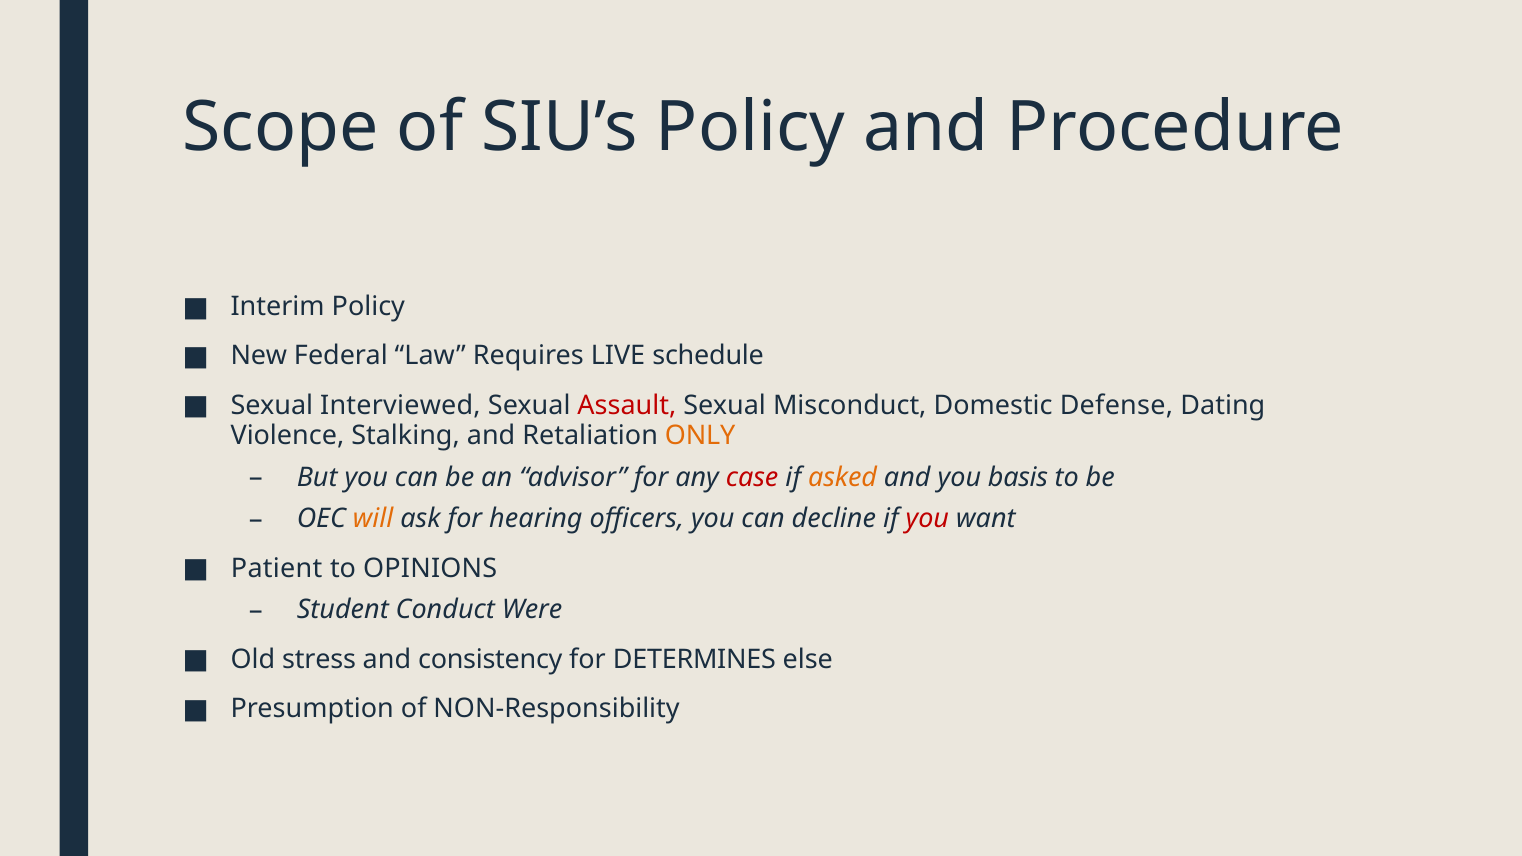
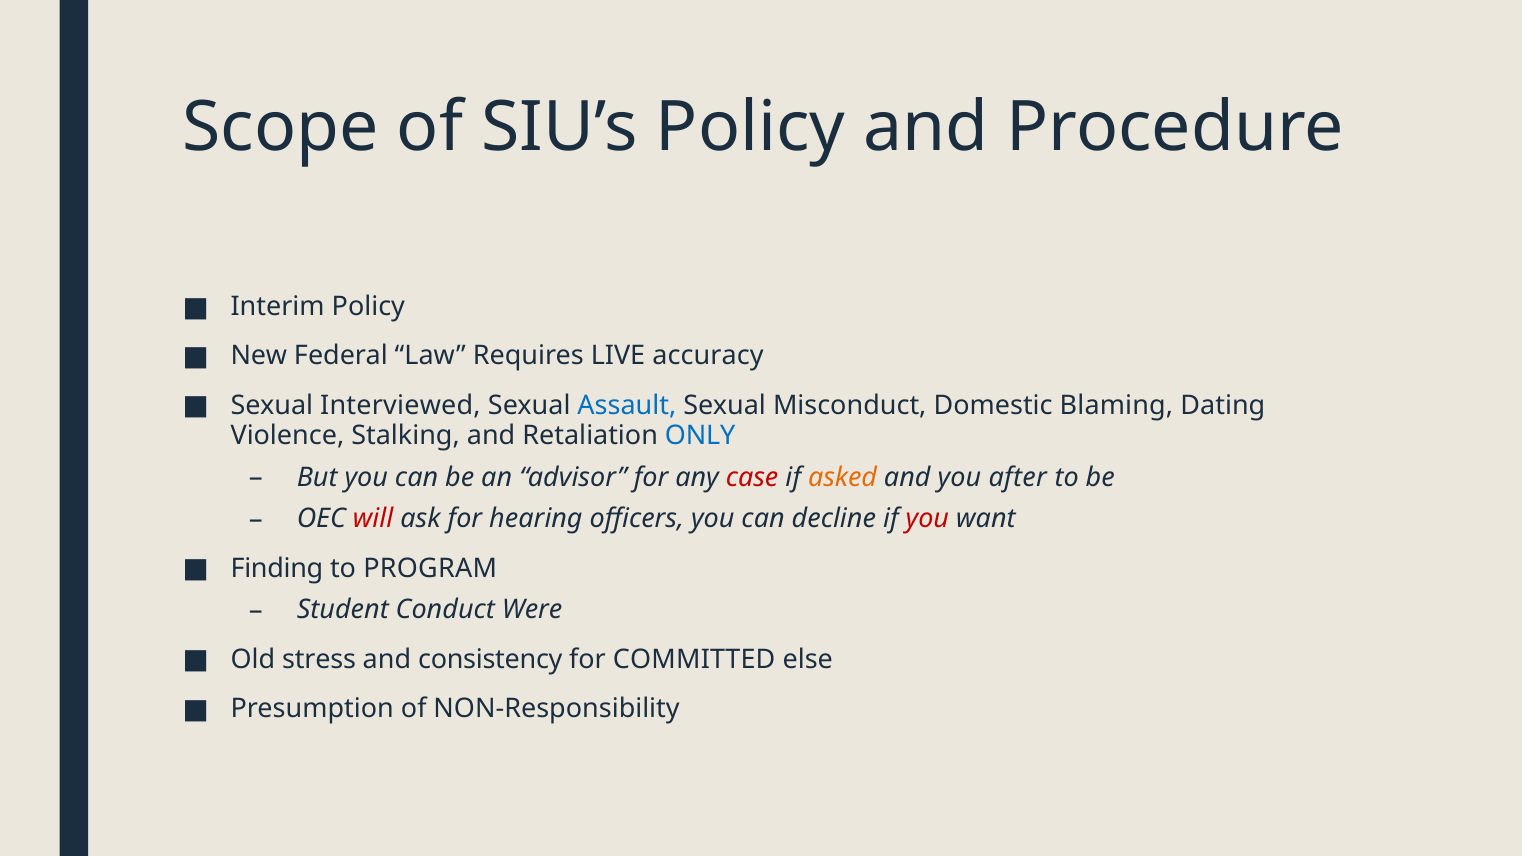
schedule: schedule -> accuracy
Assault colour: red -> blue
Defense: Defense -> Blaming
ONLY colour: orange -> blue
basis: basis -> after
will colour: orange -> red
Patient: Patient -> Finding
OPINIONS: OPINIONS -> PROGRAM
DETERMINES: DETERMINES -> COMMITTED
